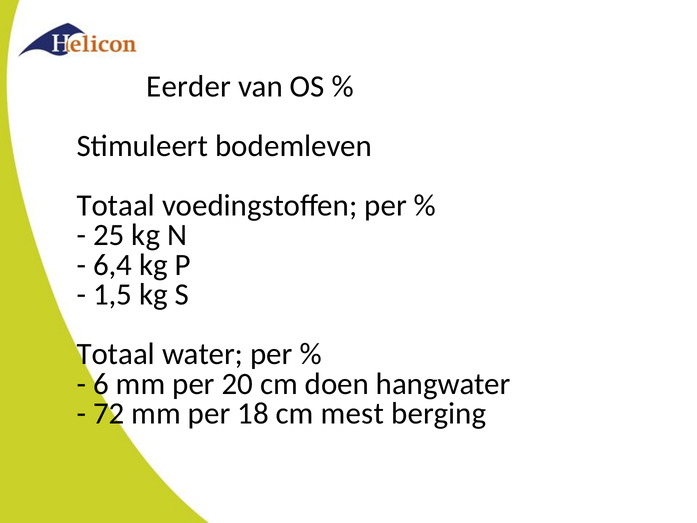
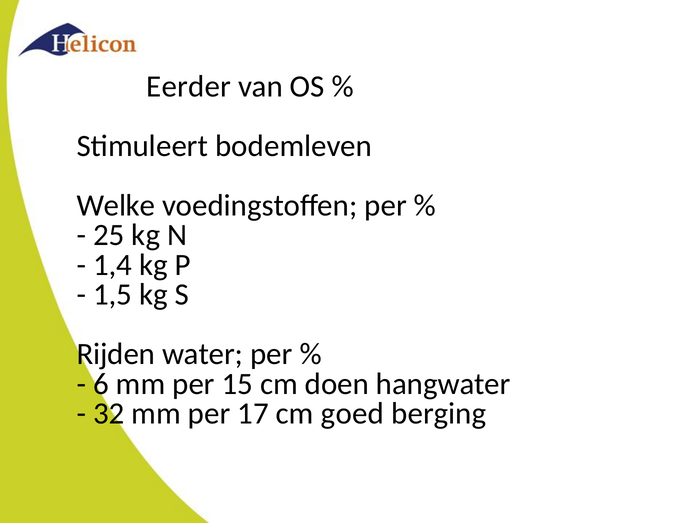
Totaal at (116, 205): Totaal -> Welke
6,4: 6,4 -> 1,4
Totaal at (116, 354): Totaal -> Rijden
20: 20 -> 15
72: 72 -> 32
18: 18 -> 17
mest: mest -> goed
